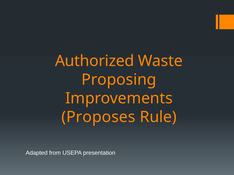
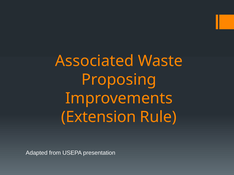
Authorized: Authorized -> Associated
Proposes: Proposes -> Extension
